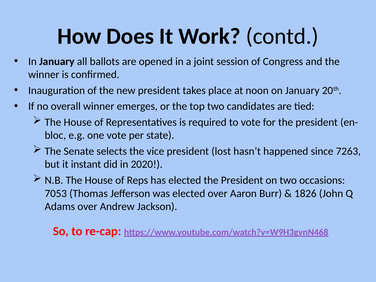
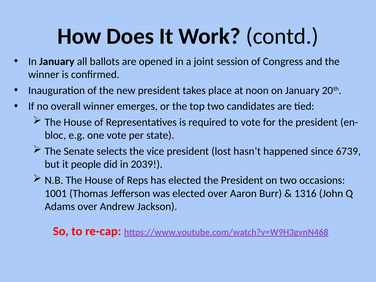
7263: 7263 -> 6739
instant: instant -> people
2020: 2020 -> 2039
7053: 7053 -> 1001
1826: 1826 -> 1316
